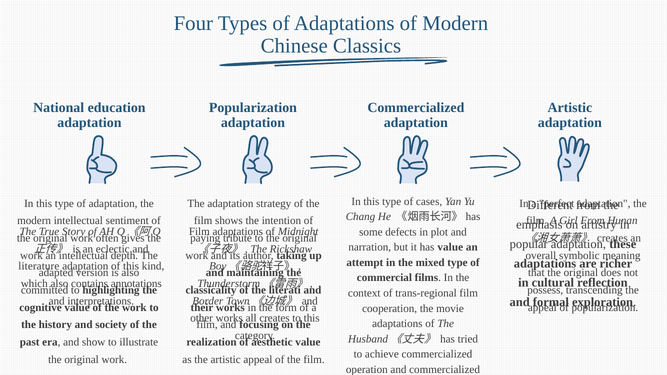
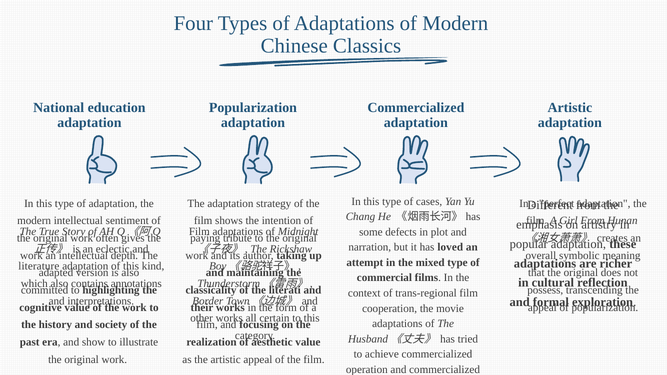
has value: value -> loved
creates at (275, 318): creates -> certain
